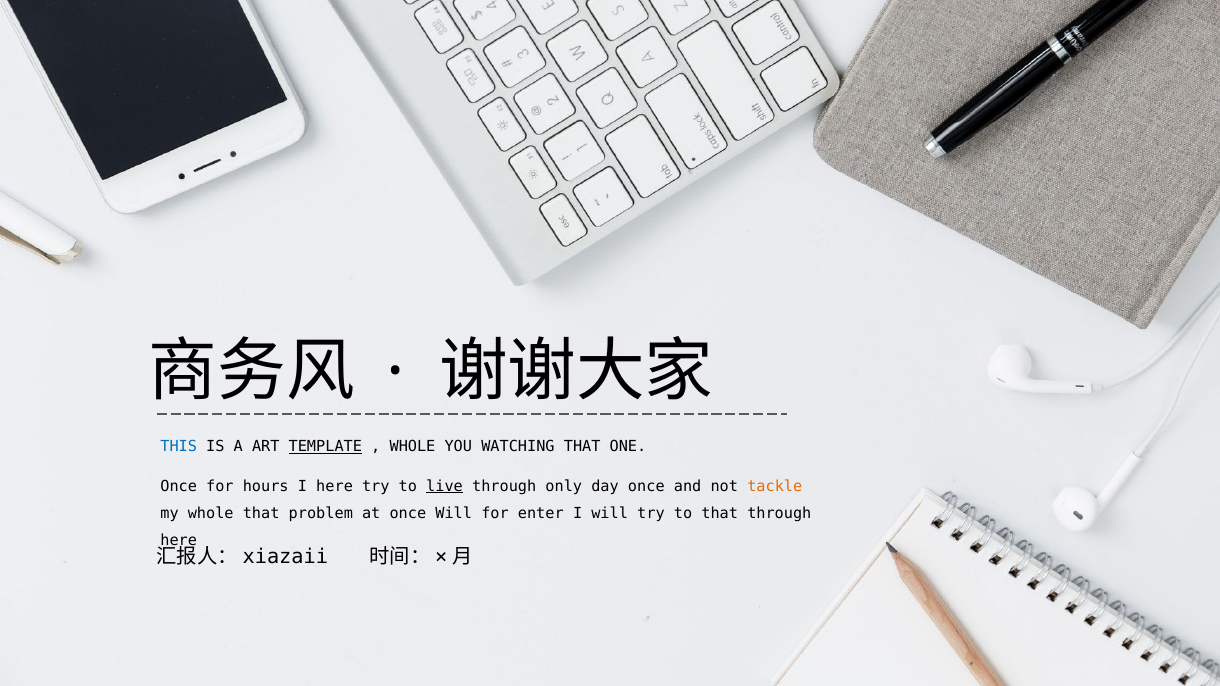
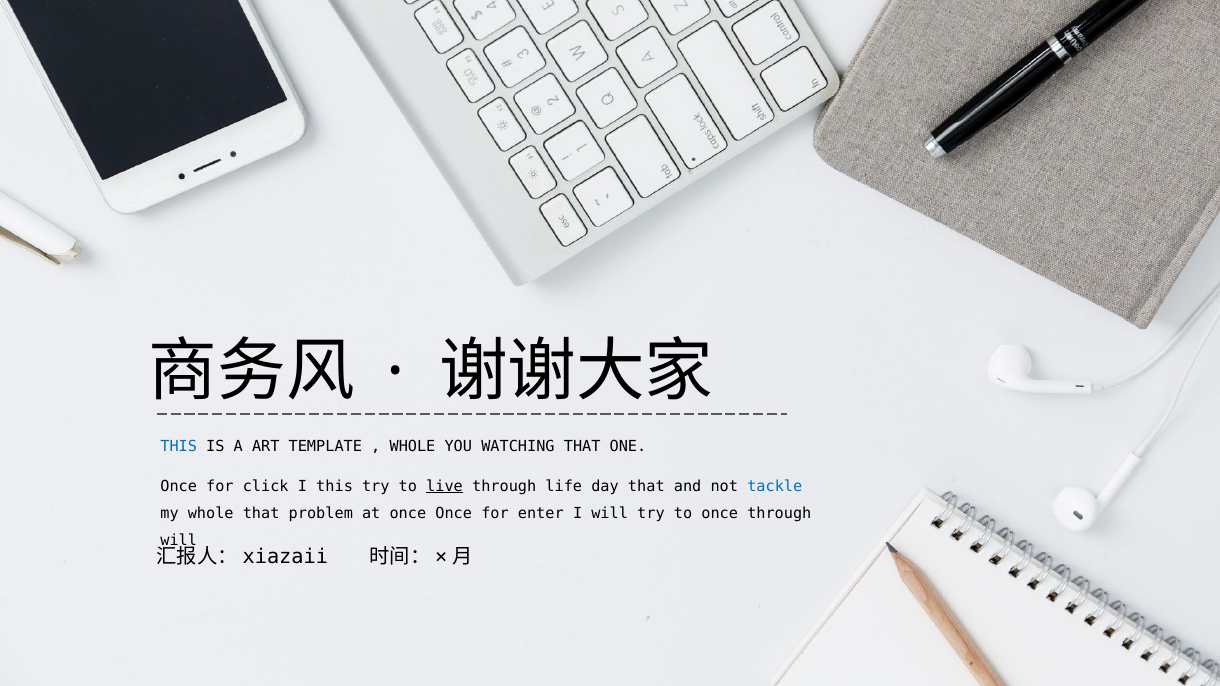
TEMPLATE underline: present -> none
hours: hours -> click
I here: here -> this
only: only -> life
day once: once -> that
tackle colour: orange -> blue
once Will: Will -> Once
to that: that -> once
here at (179, 541): here -> will
